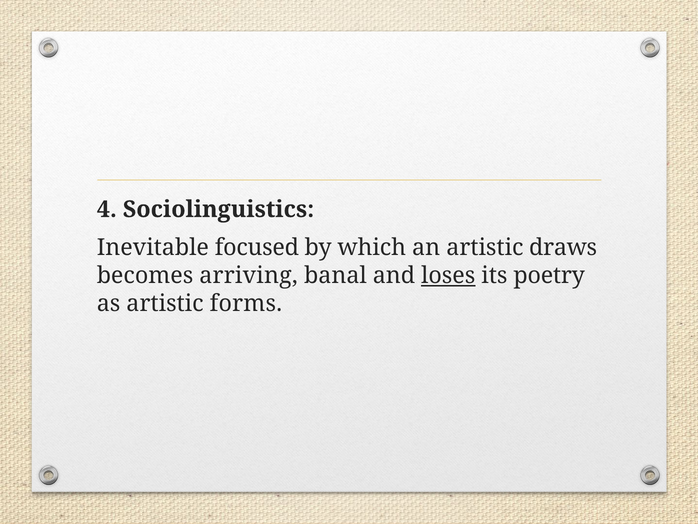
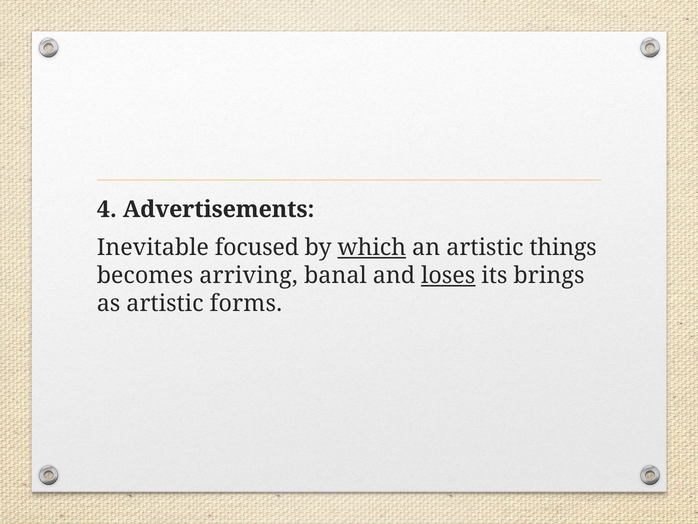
Sociolinguistics: Sociolinguistics -> Advertisements
which underline: none -> present
draws: draws -> things
poetry: poetry -> brings
